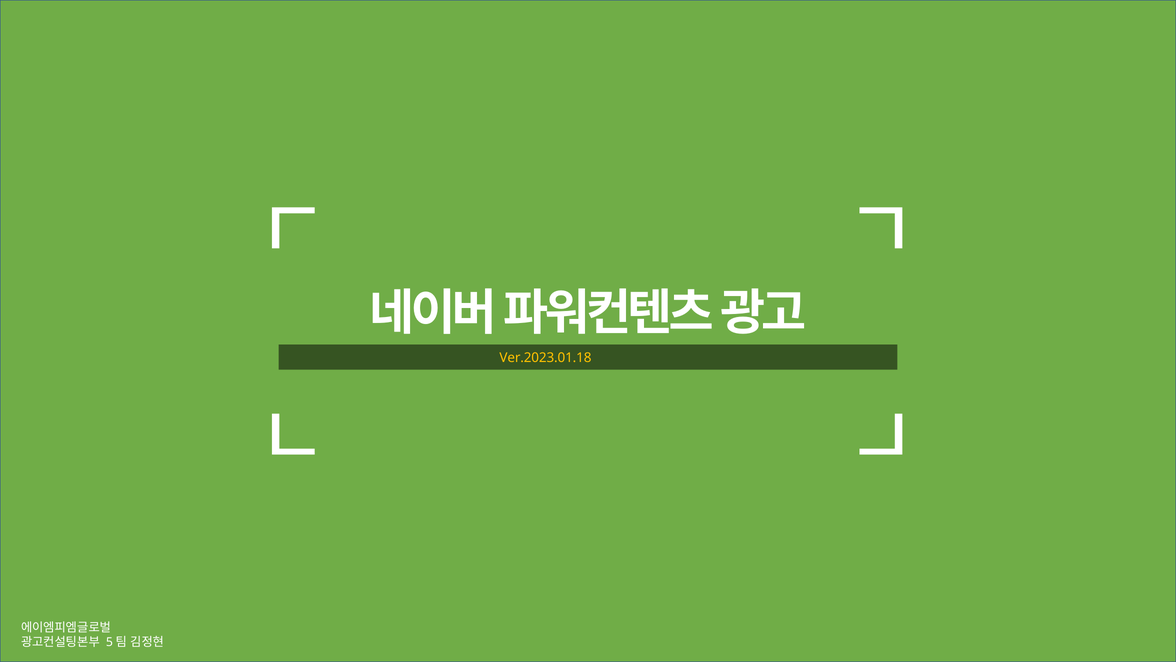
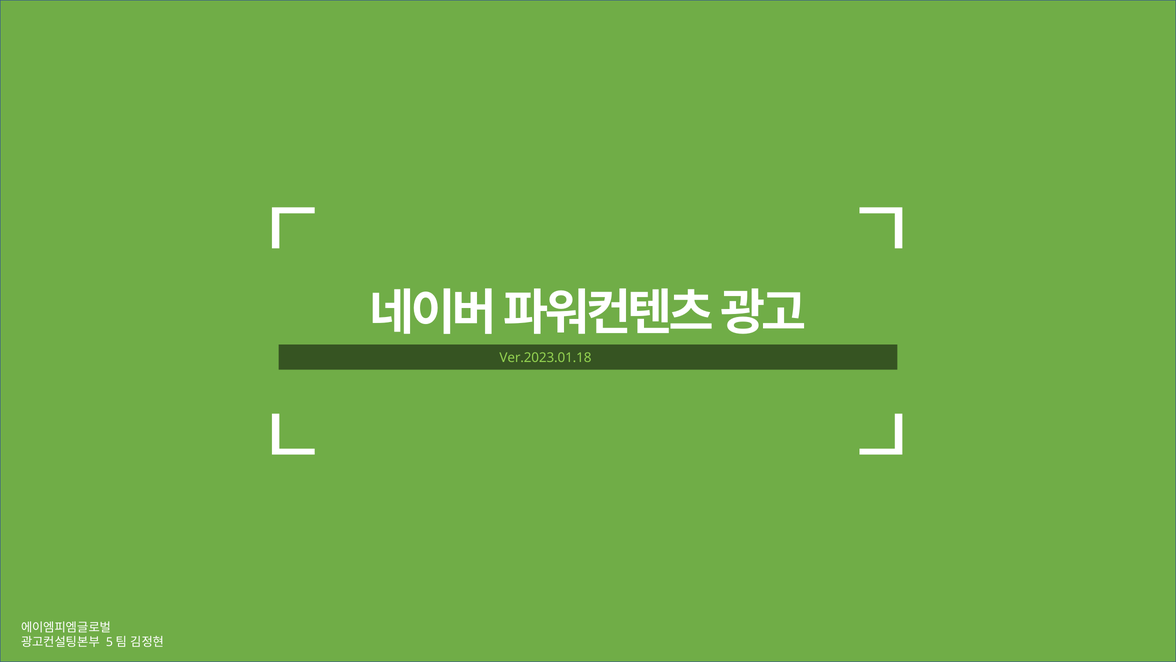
Ver.2023.01.18 colour: yellow -> light green
